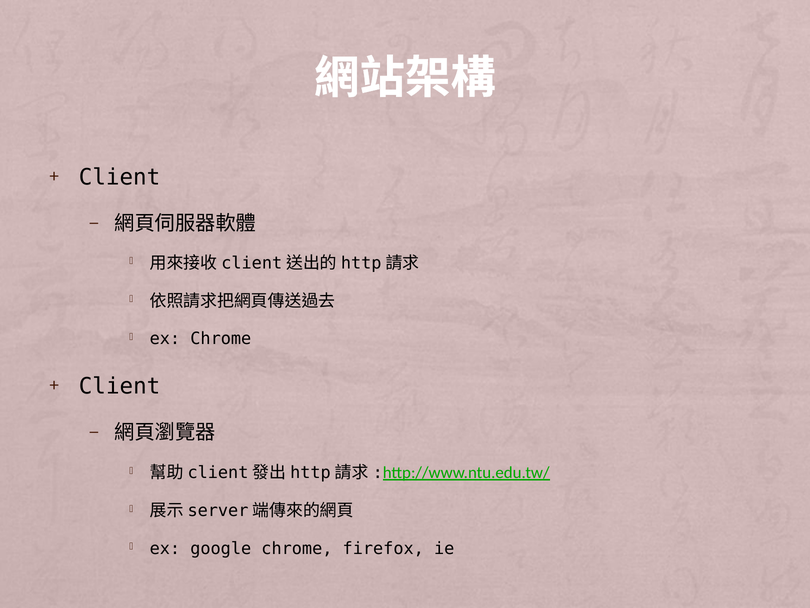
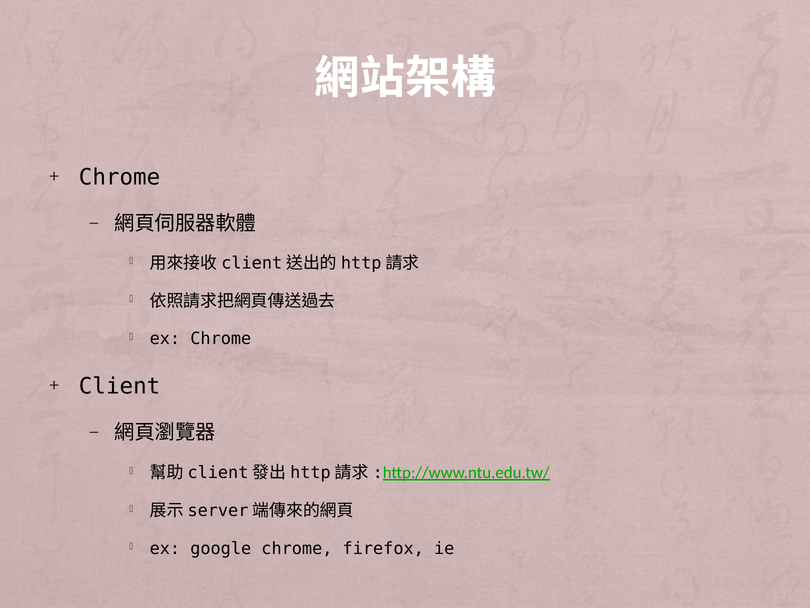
Client at (120, 177): Client -> Chrome
